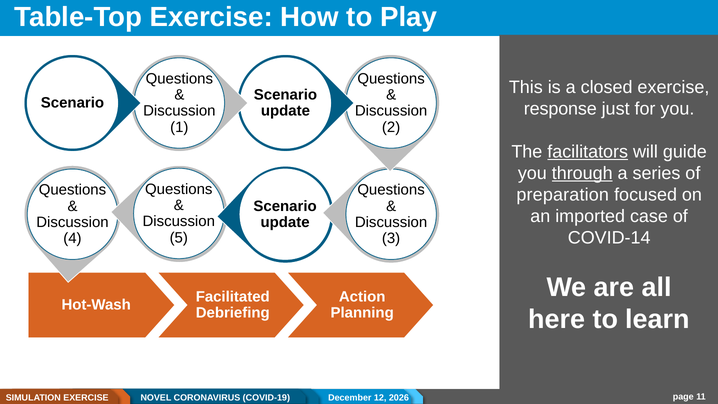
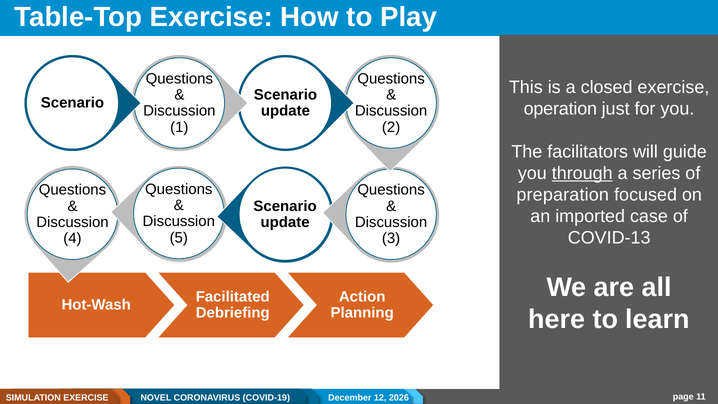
response: response -> operation
facilitators underline: present -> none
COVID-14: COVID-14 -> COVID-13
